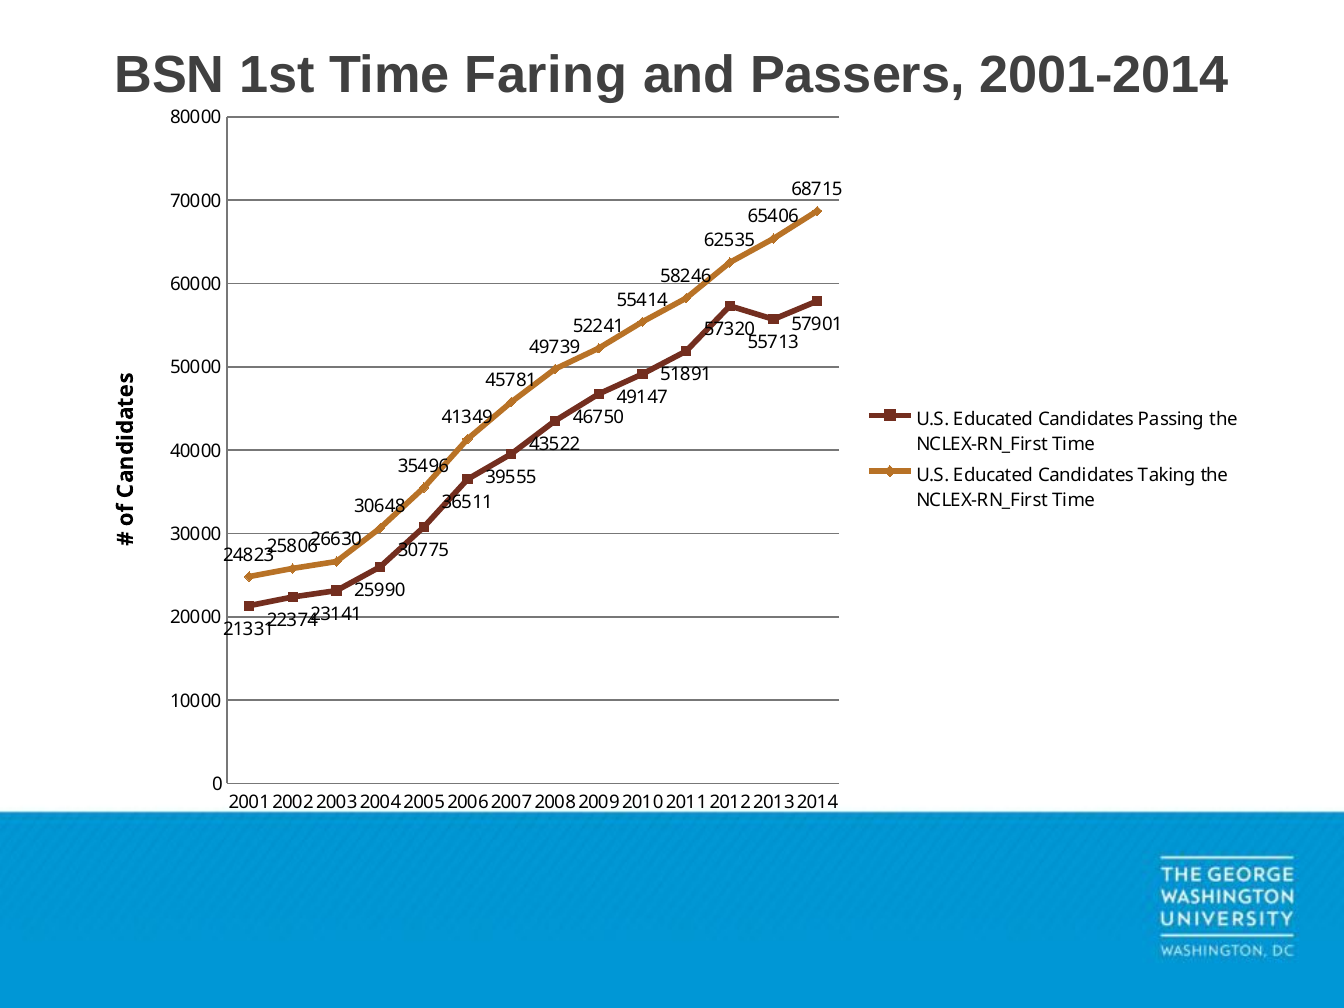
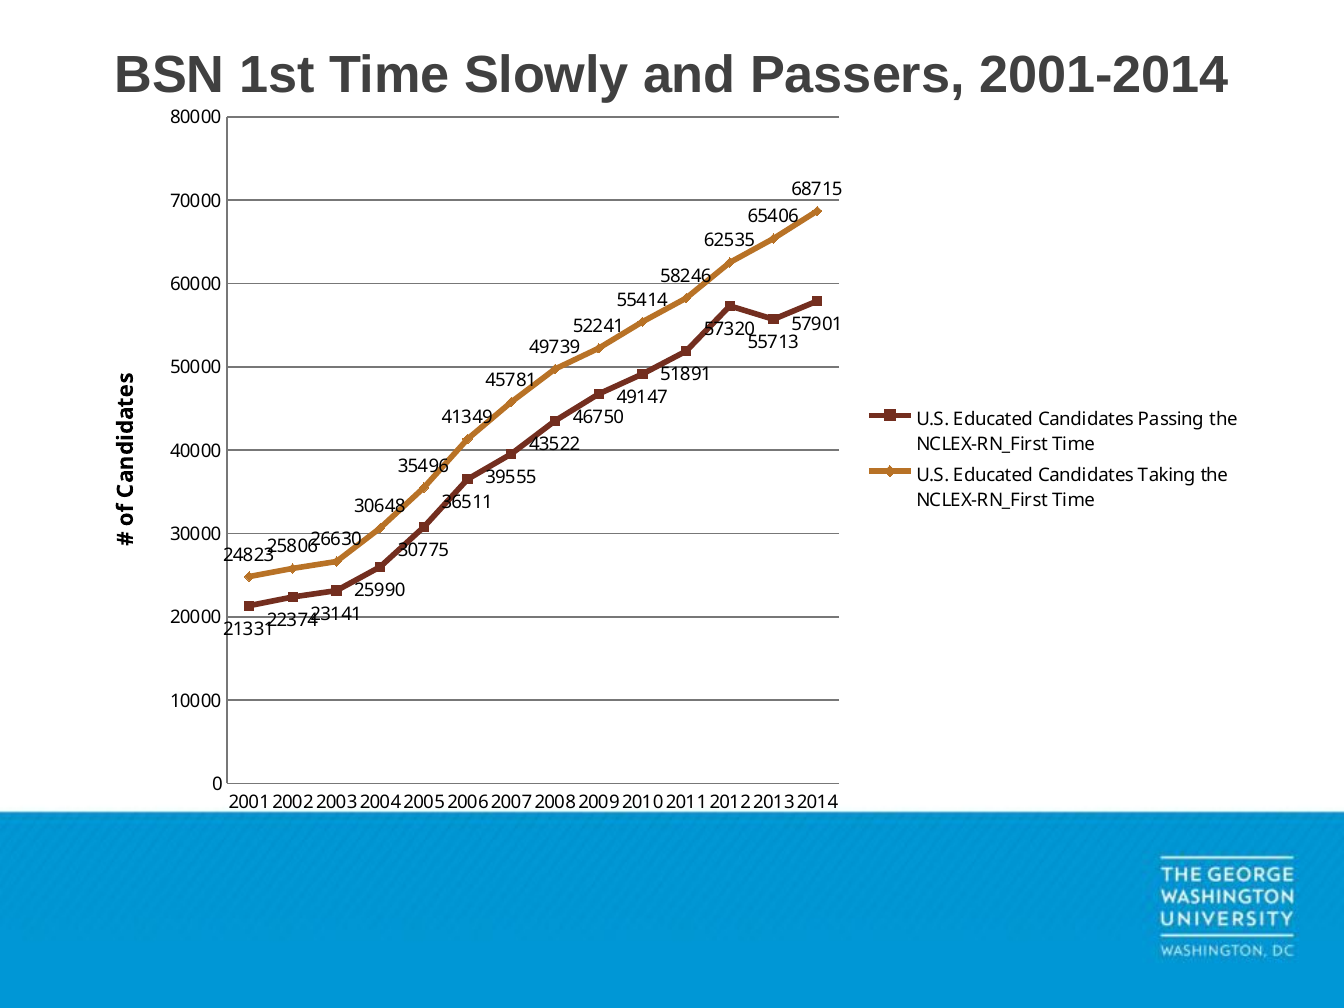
Faring: Faring -> Slowly
